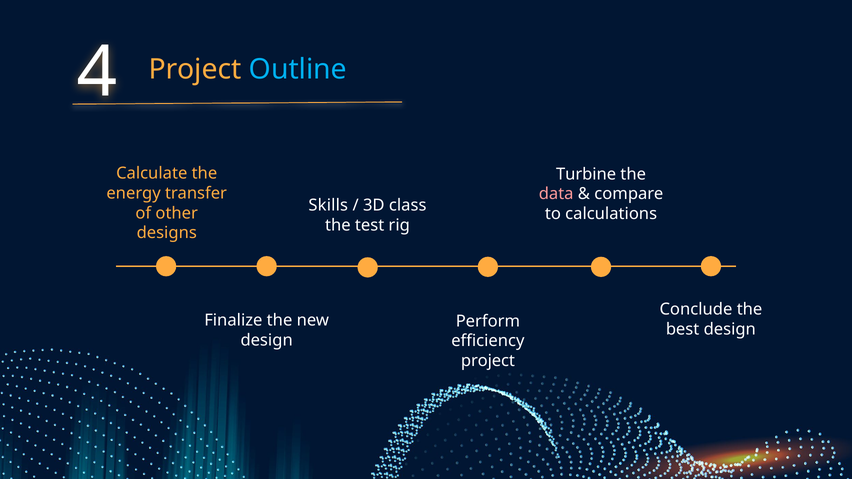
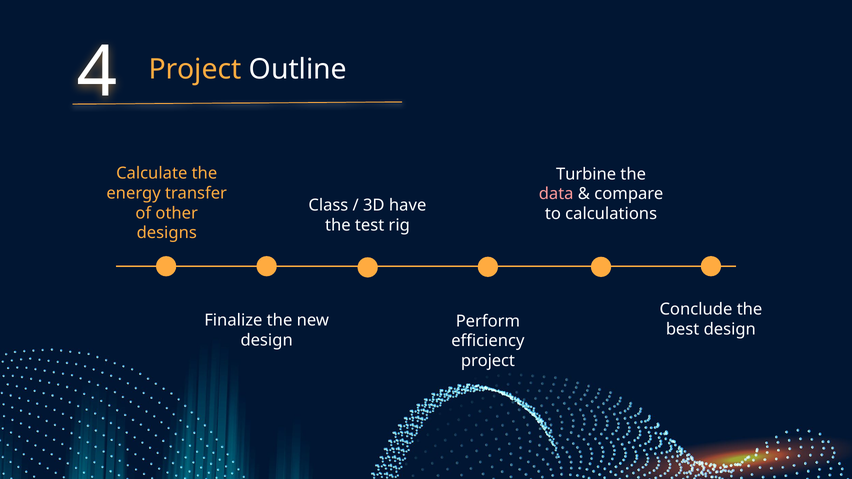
Outline colour: light blue -> white
Skills: Skills -> Class
class: class -> have
